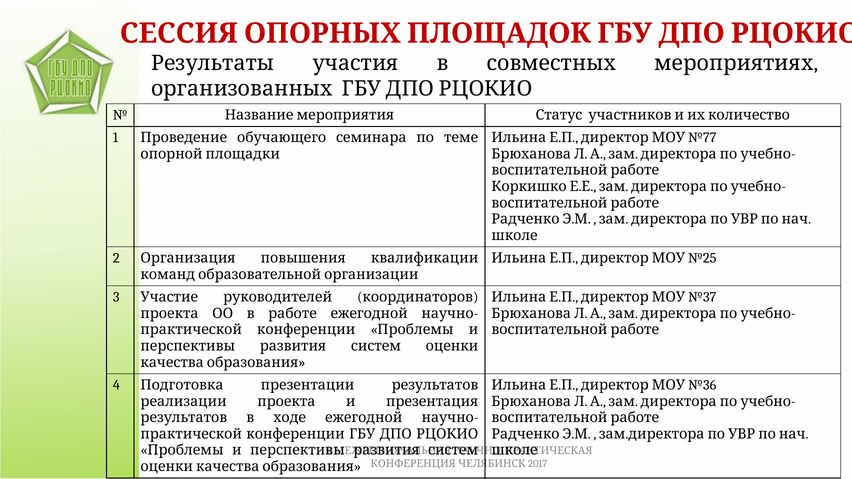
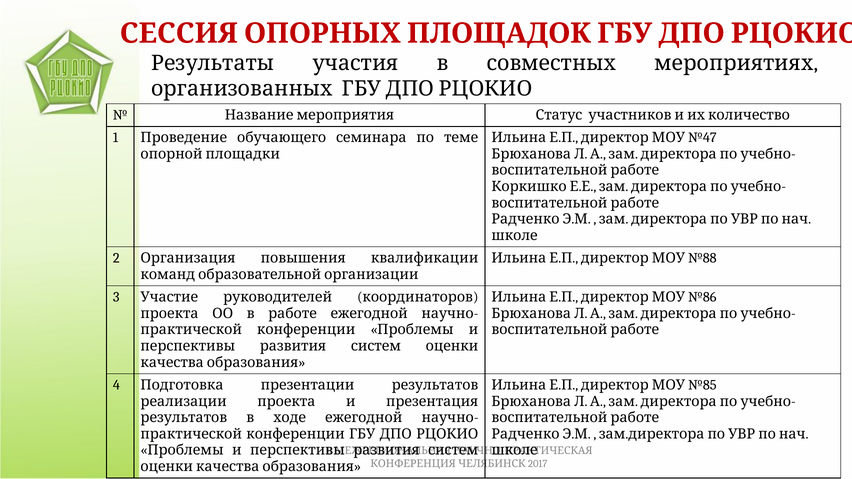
№77: №77 -> №47
№25: №25 -> №88
№37: №37 -> №86
№36: №36 -> №85
